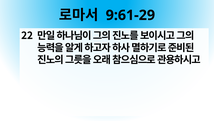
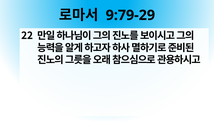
9:61-29: 9:61-29 -> 9:79-29
